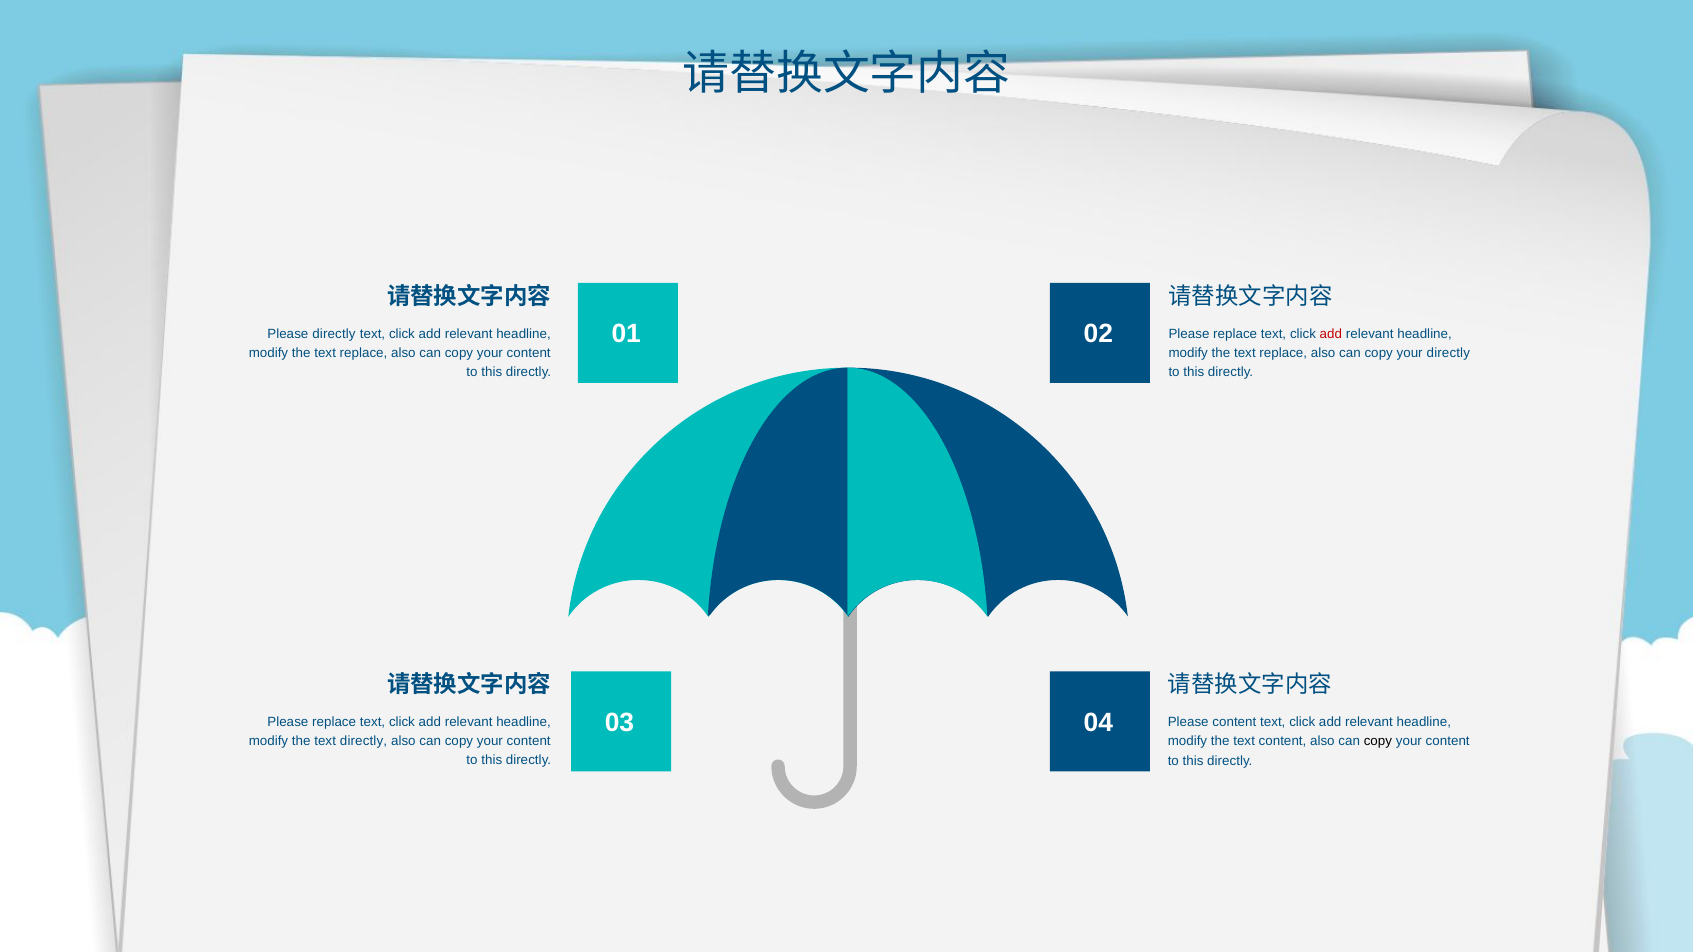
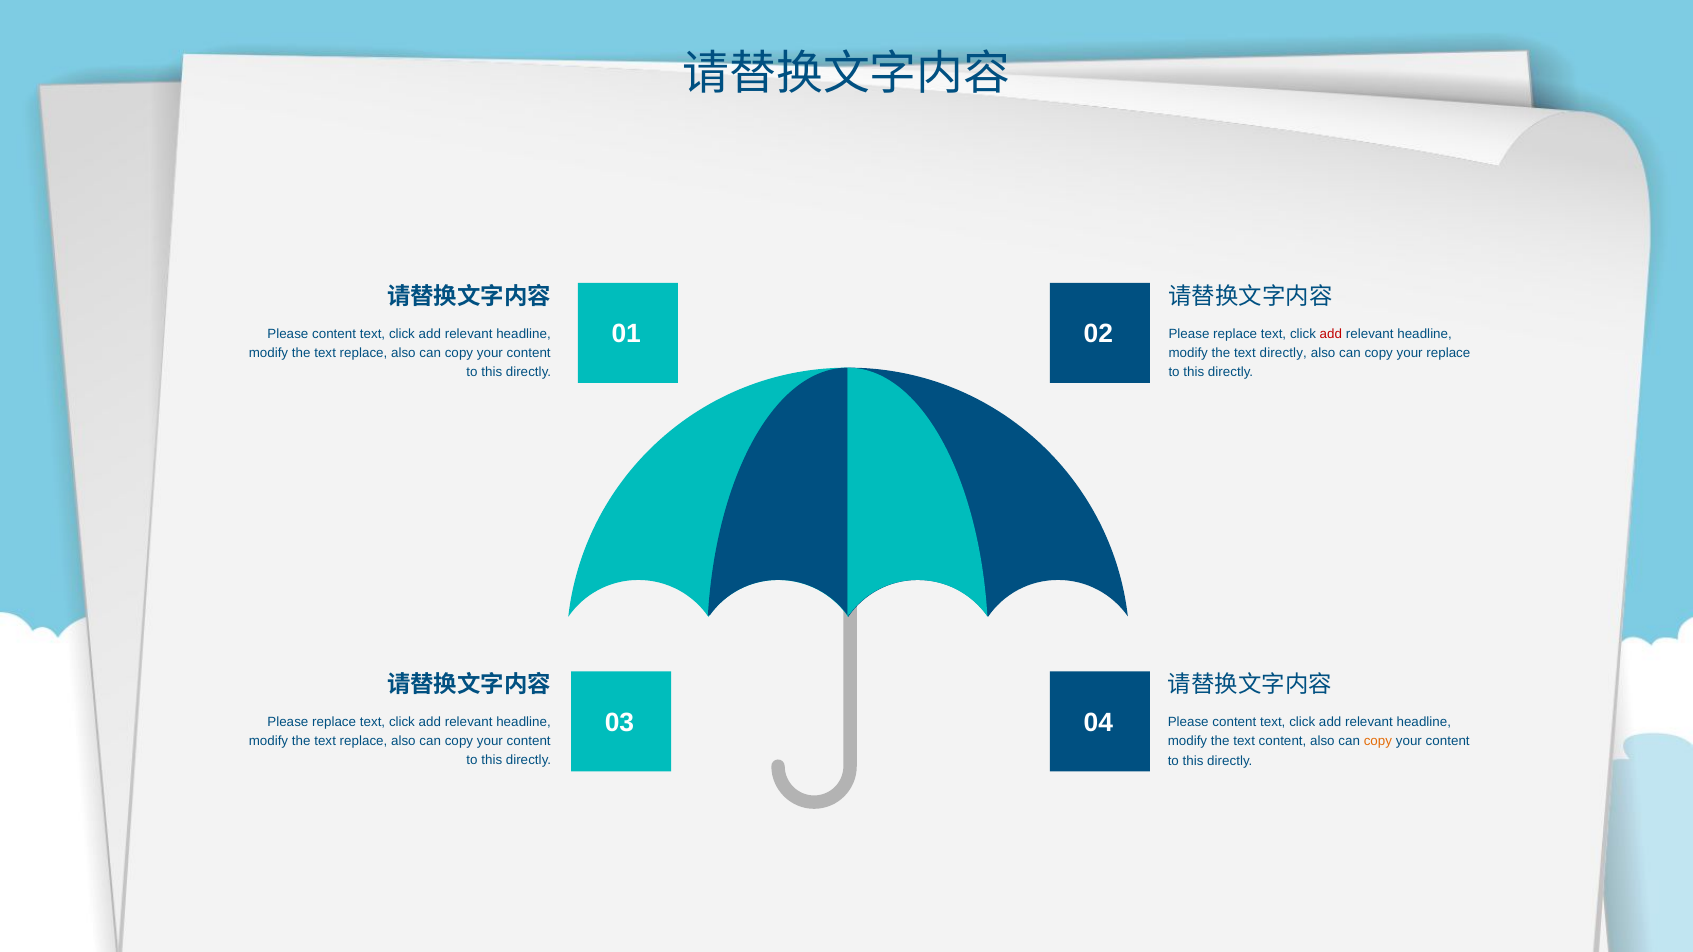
directly at (334, 334): directly -> content
replace at (1283, 353): replace -> directly
your directly: directly -> replace
directly at (363, 742): directly -> replace
copy at (1378, 742) colour: black -> orange
